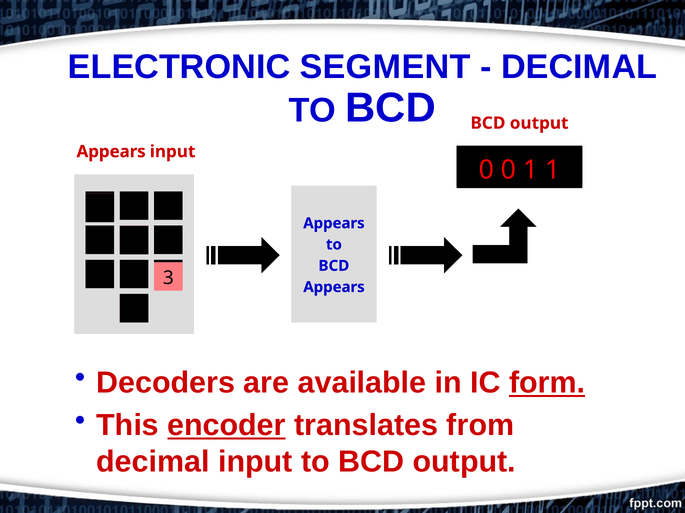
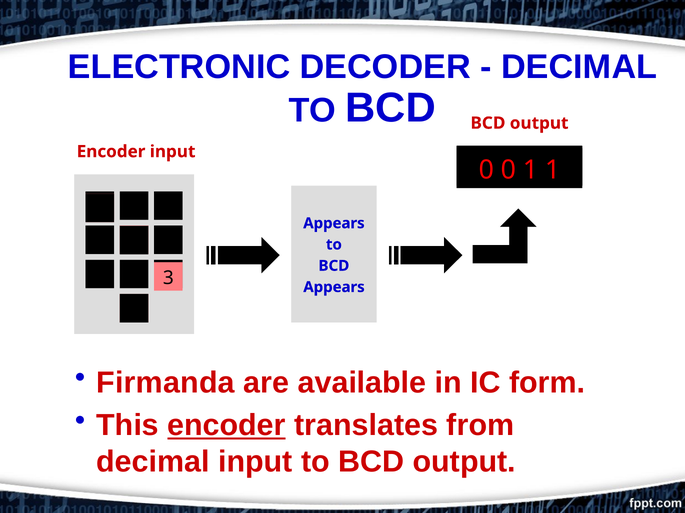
SEGMENT: SEGMENT -> DECODER
Appears at (111, 152): Appears -> Encoder
Decoders: Decoders -> Firmanda
form underline: present -> none
